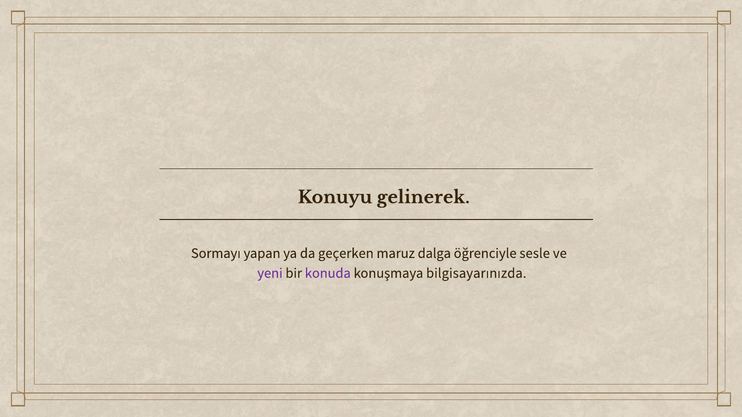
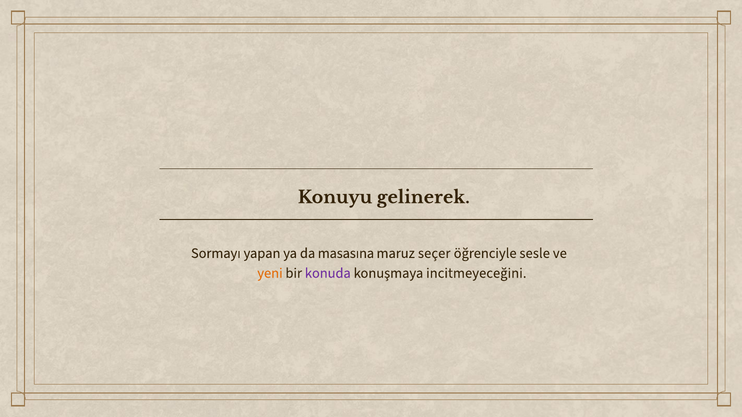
geçerken: geçerken -> masasına
dalga: dalga -> seçer
yeni colour: purple -> orange
bilgisayarınızda: bilgisayarınızda -> incitmeyeceğini
